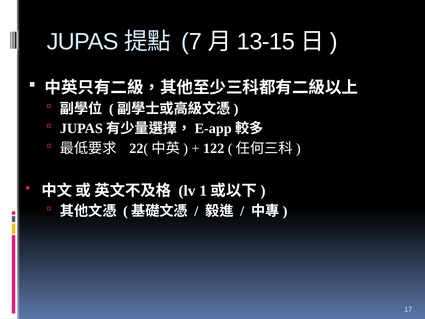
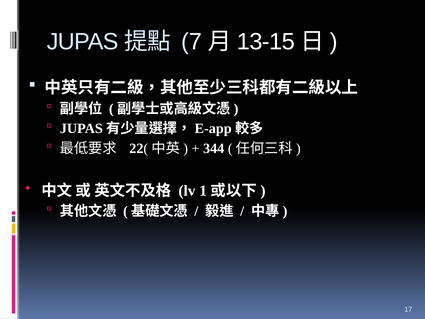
122: 122 -> 344
